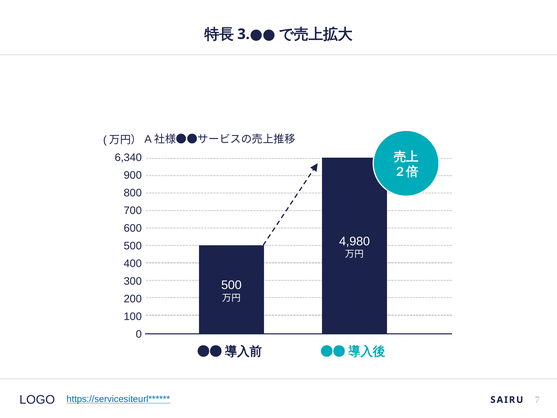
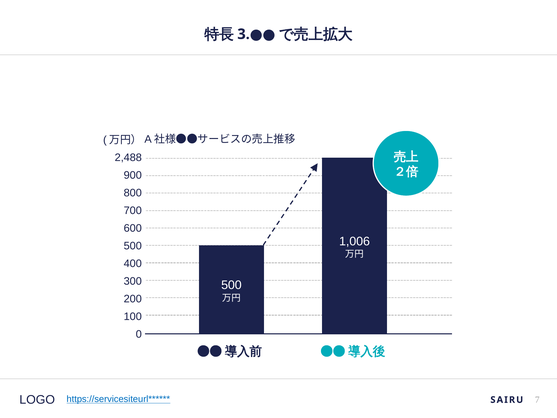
6,340: 6,340 -> 2,488
4,980: 4,980 -> 1,006
